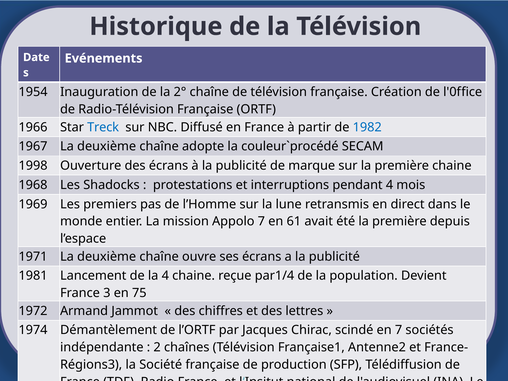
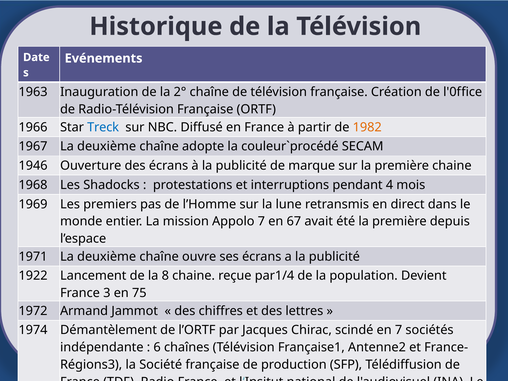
1954: 1954 -> 1963
1982 colour: blue -> orange
1998: 1998 -> 1946
61: 61 -> 67
1981: 1981 -> 1922
la 4: 4 -> 8
2: 2 -> 6
